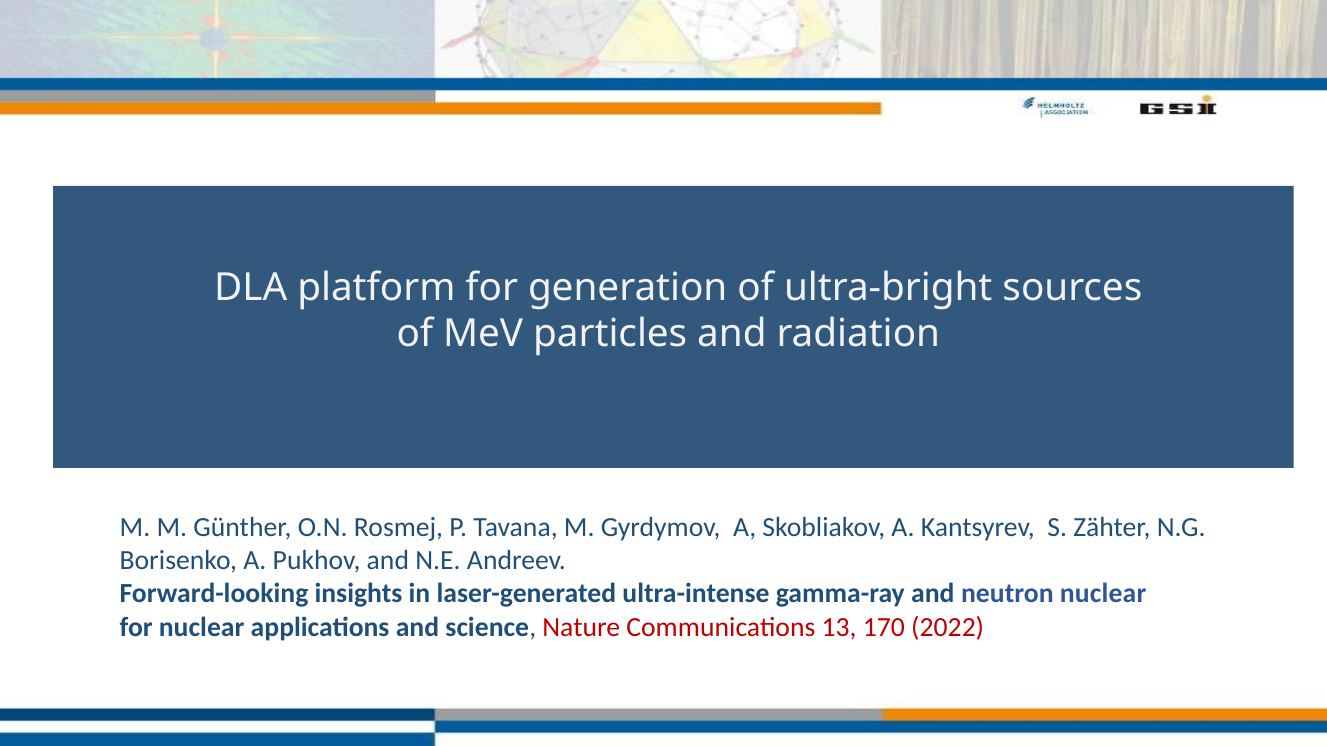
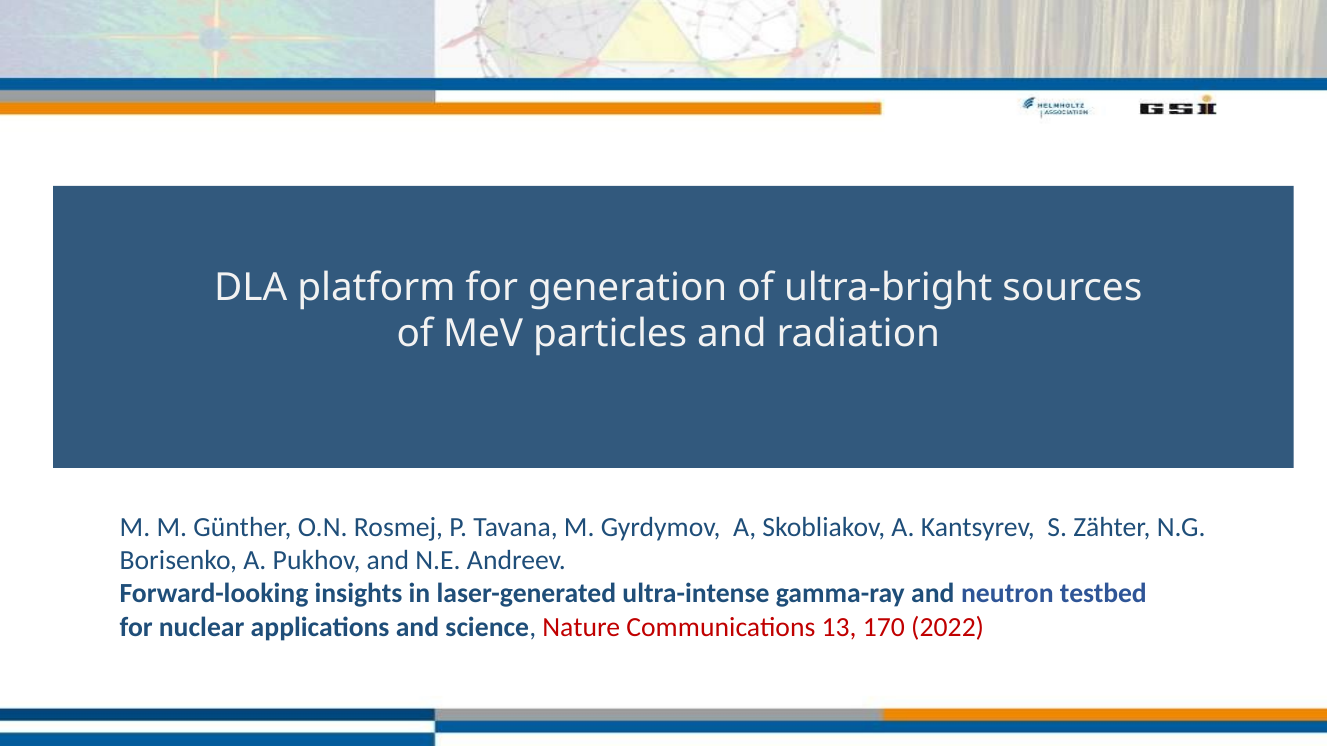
neutron nuclear: nuclear -> testbed
